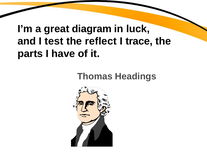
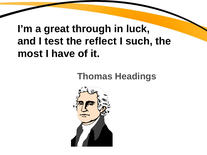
diagram: diagram -> through
trace: trace -> such
parts: parts -> most
